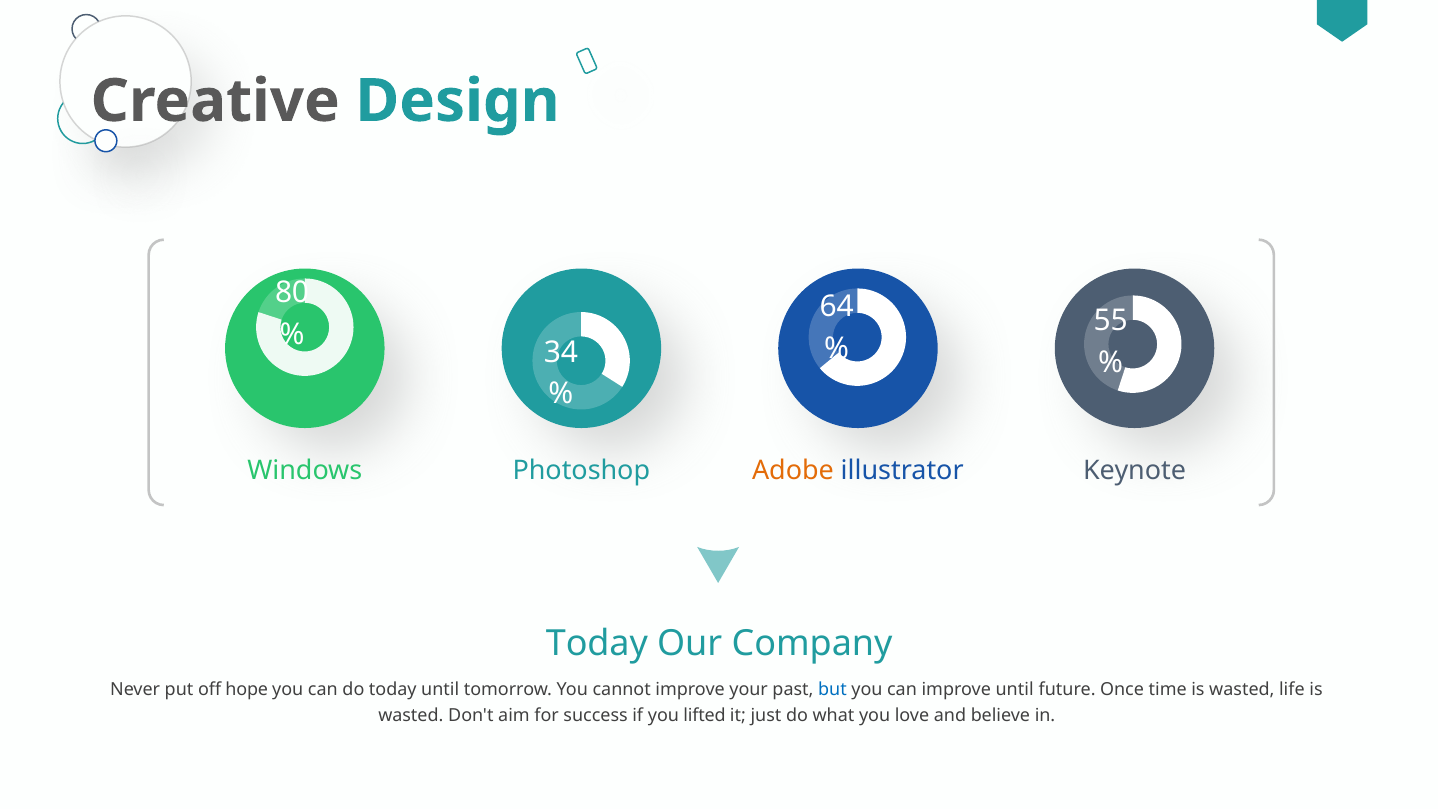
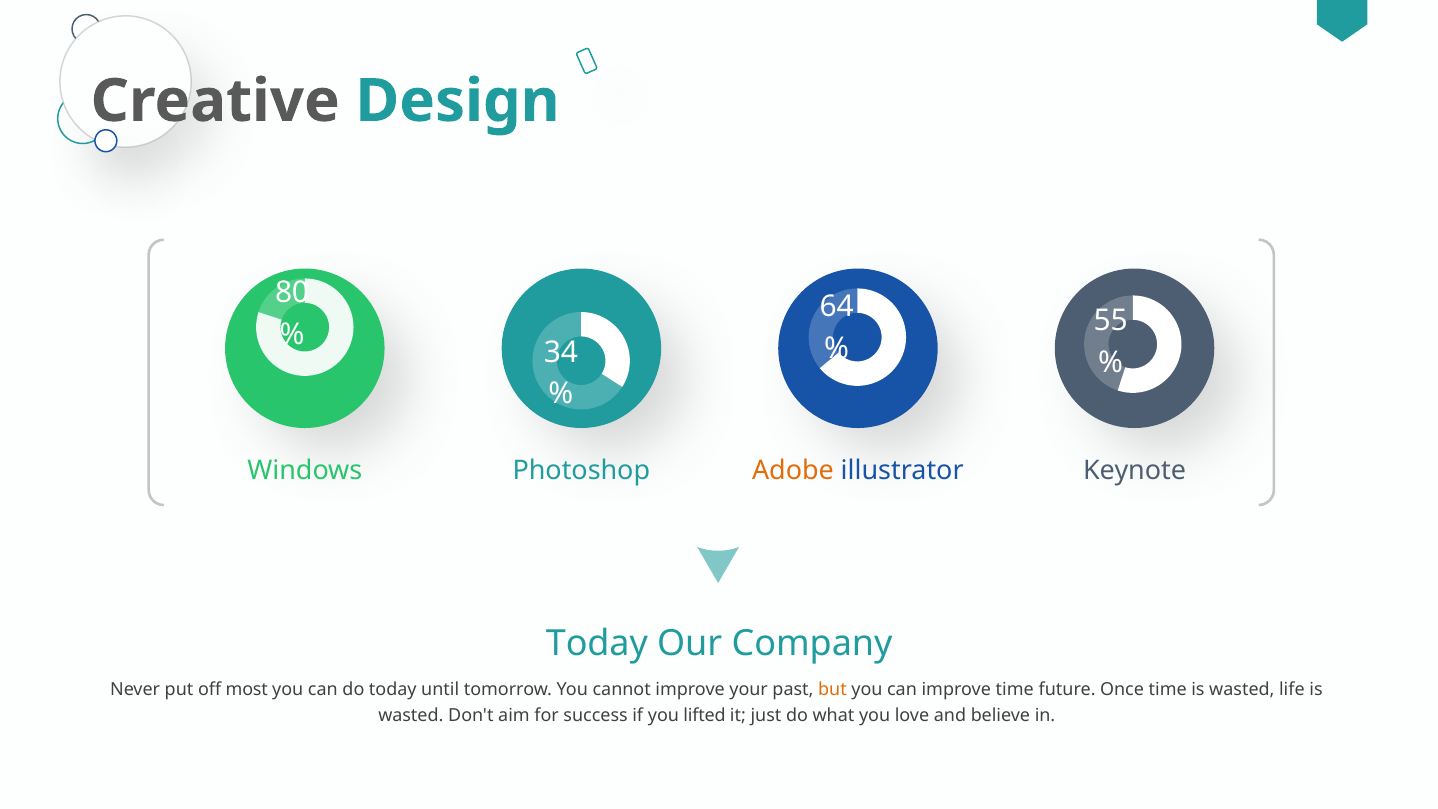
hope: hope -> most
but colour: blue -> orange
improve until: until -> time
